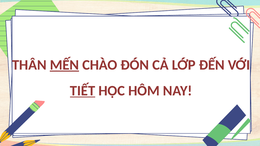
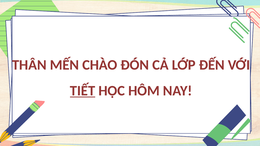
MẾN underline: present -> none
